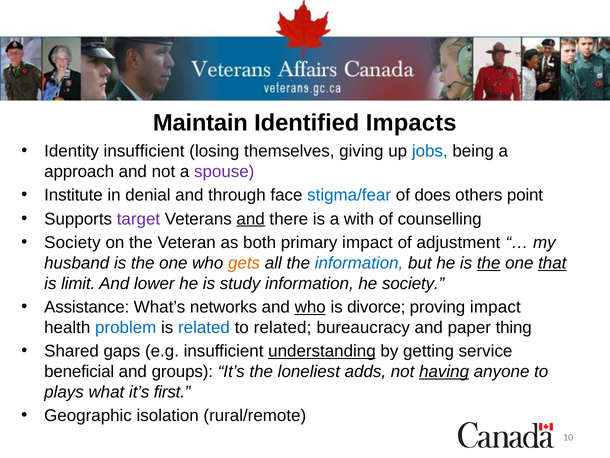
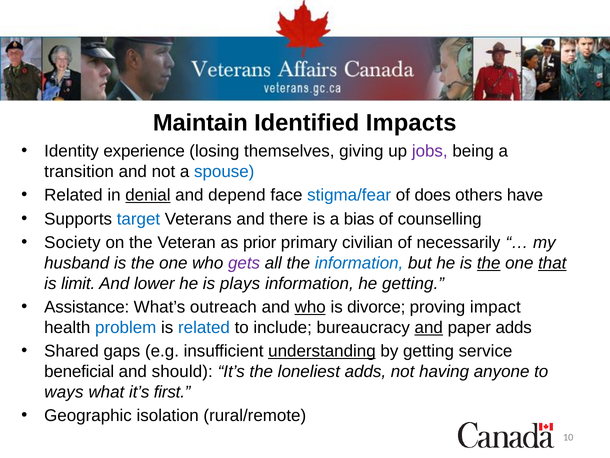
Identity insufficient: insufficient -> experience
jobs colour: blue -> purple
approach: approach -> transition
spouse colour: purple -> blue
Institute at (73, 195): Institute -> Related
denial underline: none -> present
through: through -> depend
point: point -> have
target colour: purple -> blue
and at (251, 219) underline: present -> none
with: with -> bias
both: both -> prior
primary impact: impact -> civilian
adjustment: adjustment -> necessarily
gets colour: orange -> purple
study: study -> plays
he society: society -> getting
networks: networks -> outreach
to related: related -> include
and at (429, 327) underline: none -> present
paper thing: thing -> adds
groups: groups -> should
having underline: present -> none
plays: plays -> ways
